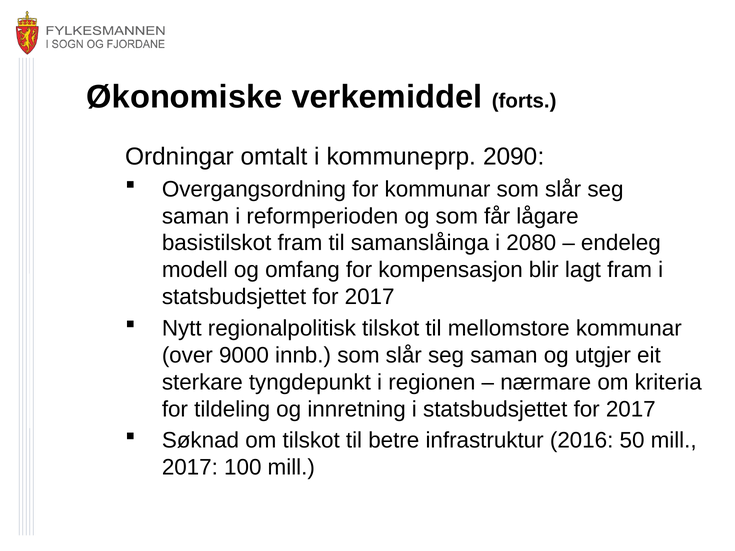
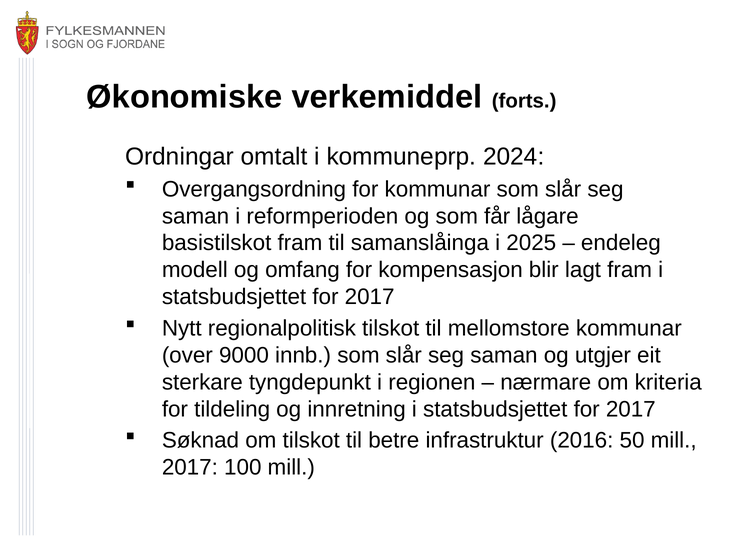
2090: 2090 -> 2024
2080: 2080 -> 2025
